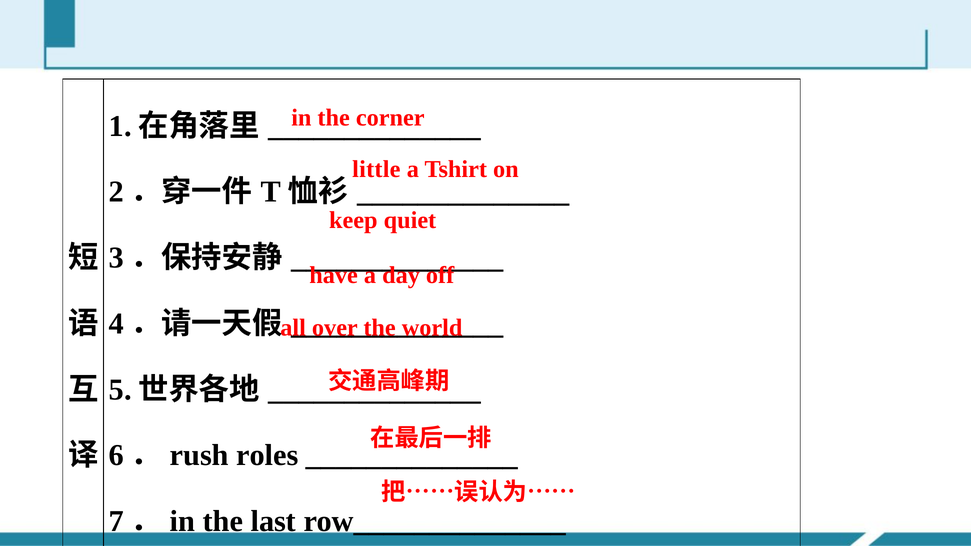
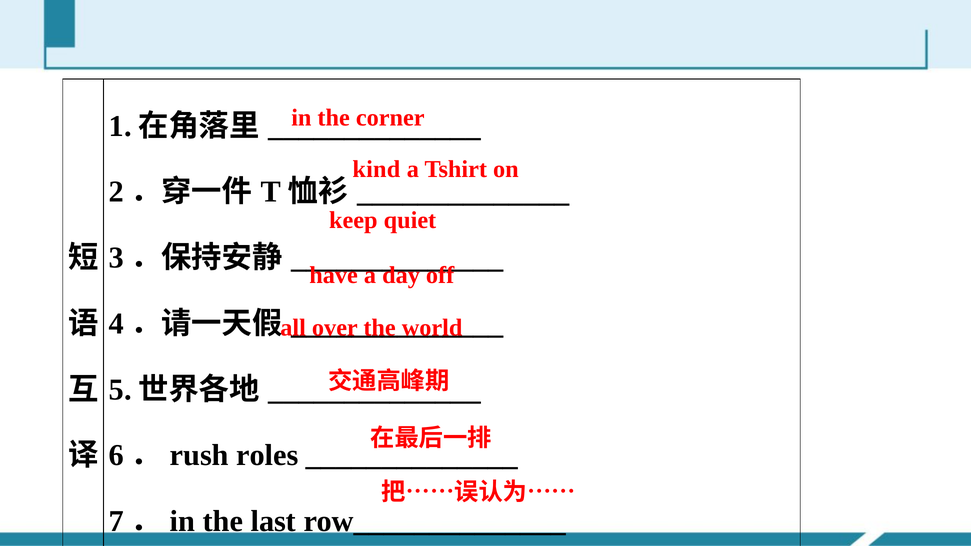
little: little -> kind
